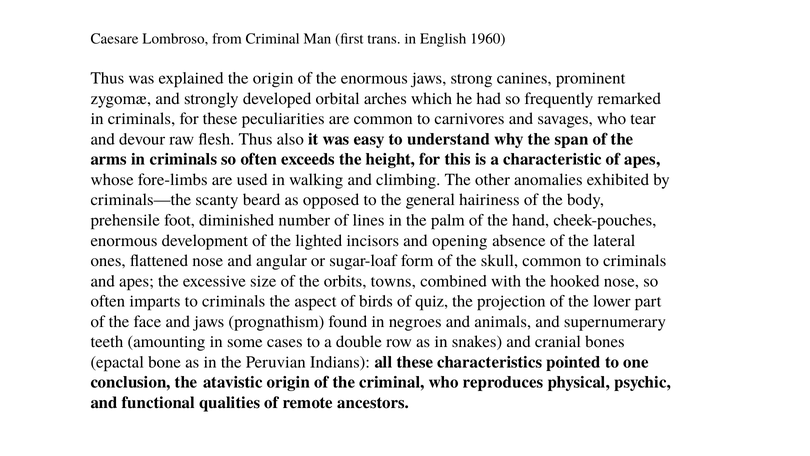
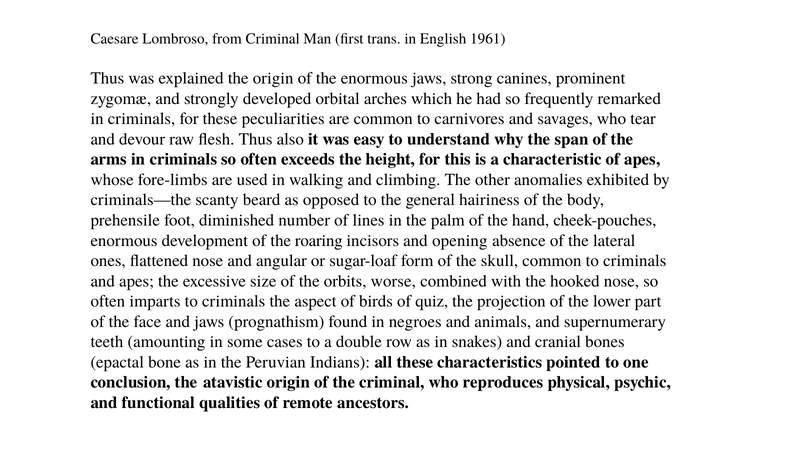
1960: 1960 -> 1961
lighted: lighted -> roaring
towns: towns -> worse
